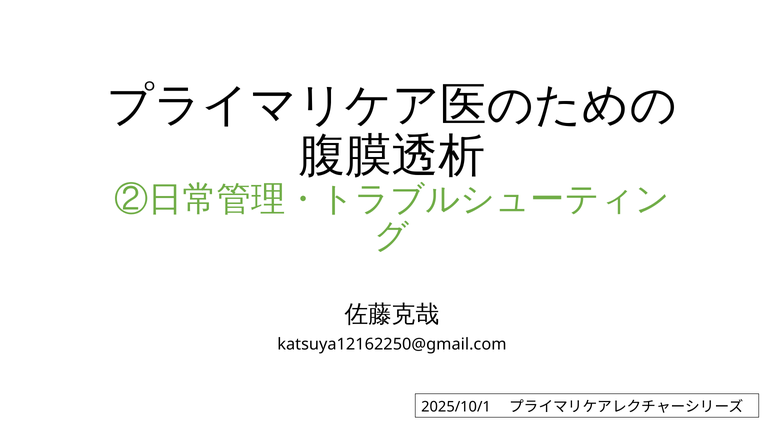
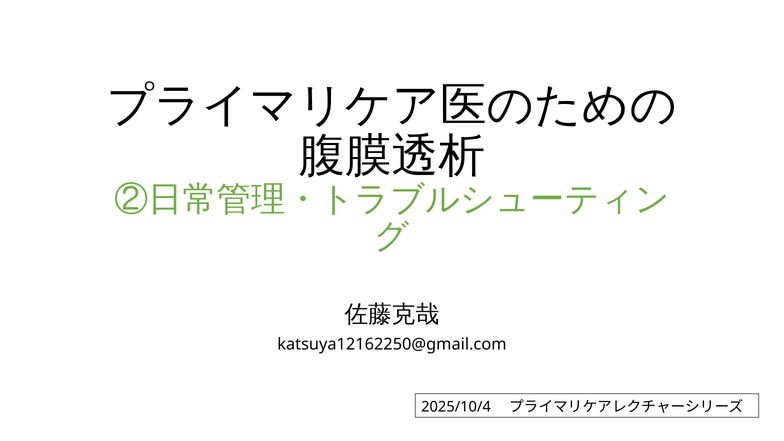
2025/10/1: 2025/10/1 -> 2025/10/4
